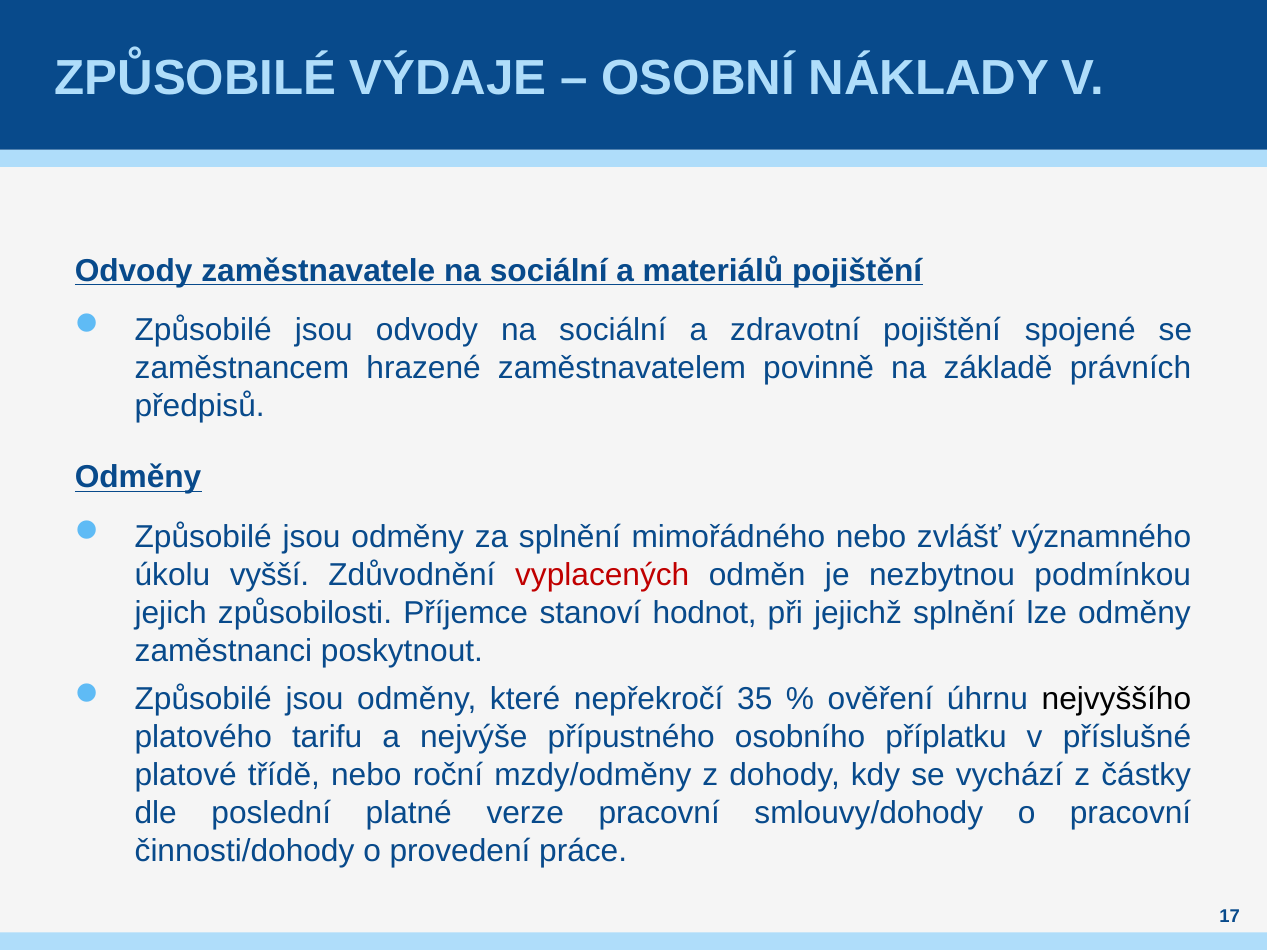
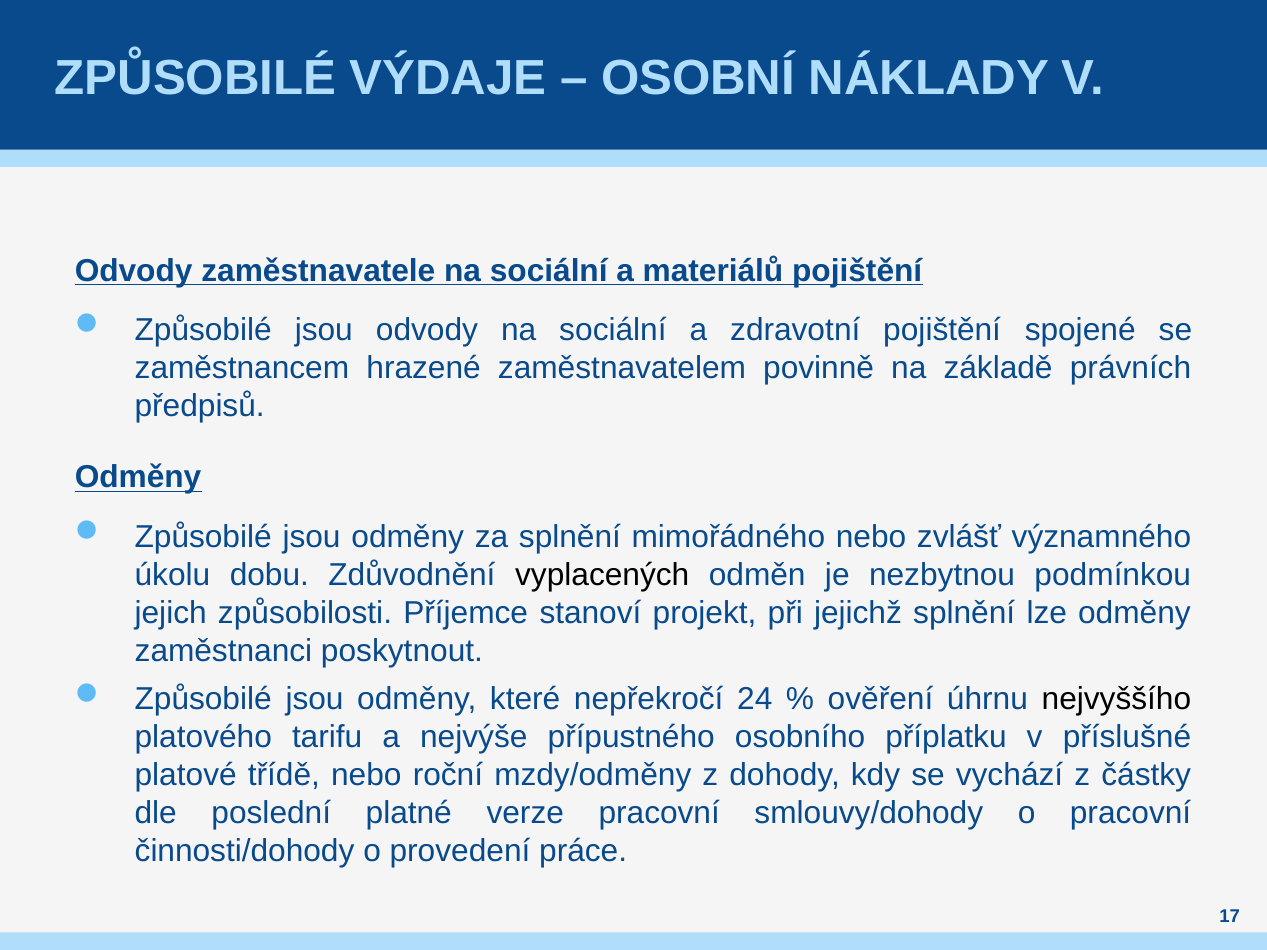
vyšší: vyšší -> dobu
vyplacených colour: red -> black
hodnot: hodnot -> projekt
35: 35 -> 24
